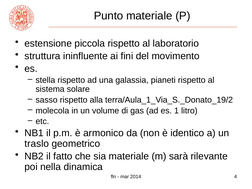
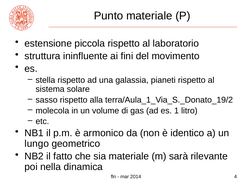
traslo: traslo -> lungo
